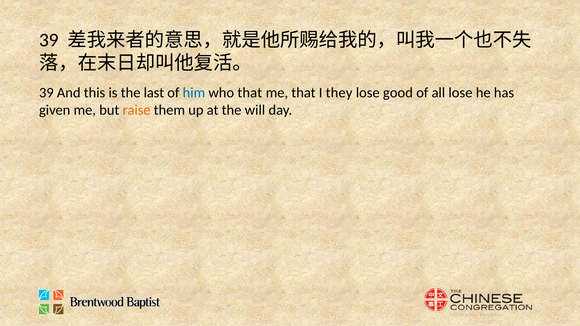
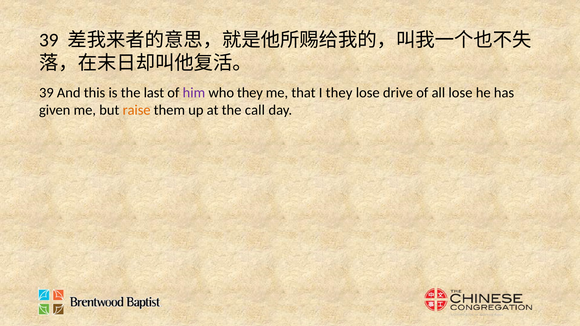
him colour: blue -> purple
who that: that -> they
good: good -> drive
will: will -> call
